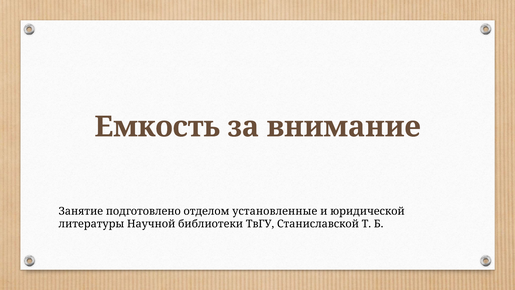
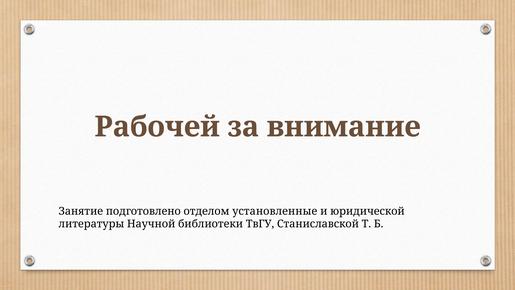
Емкость: Емкость -> Рабочей
